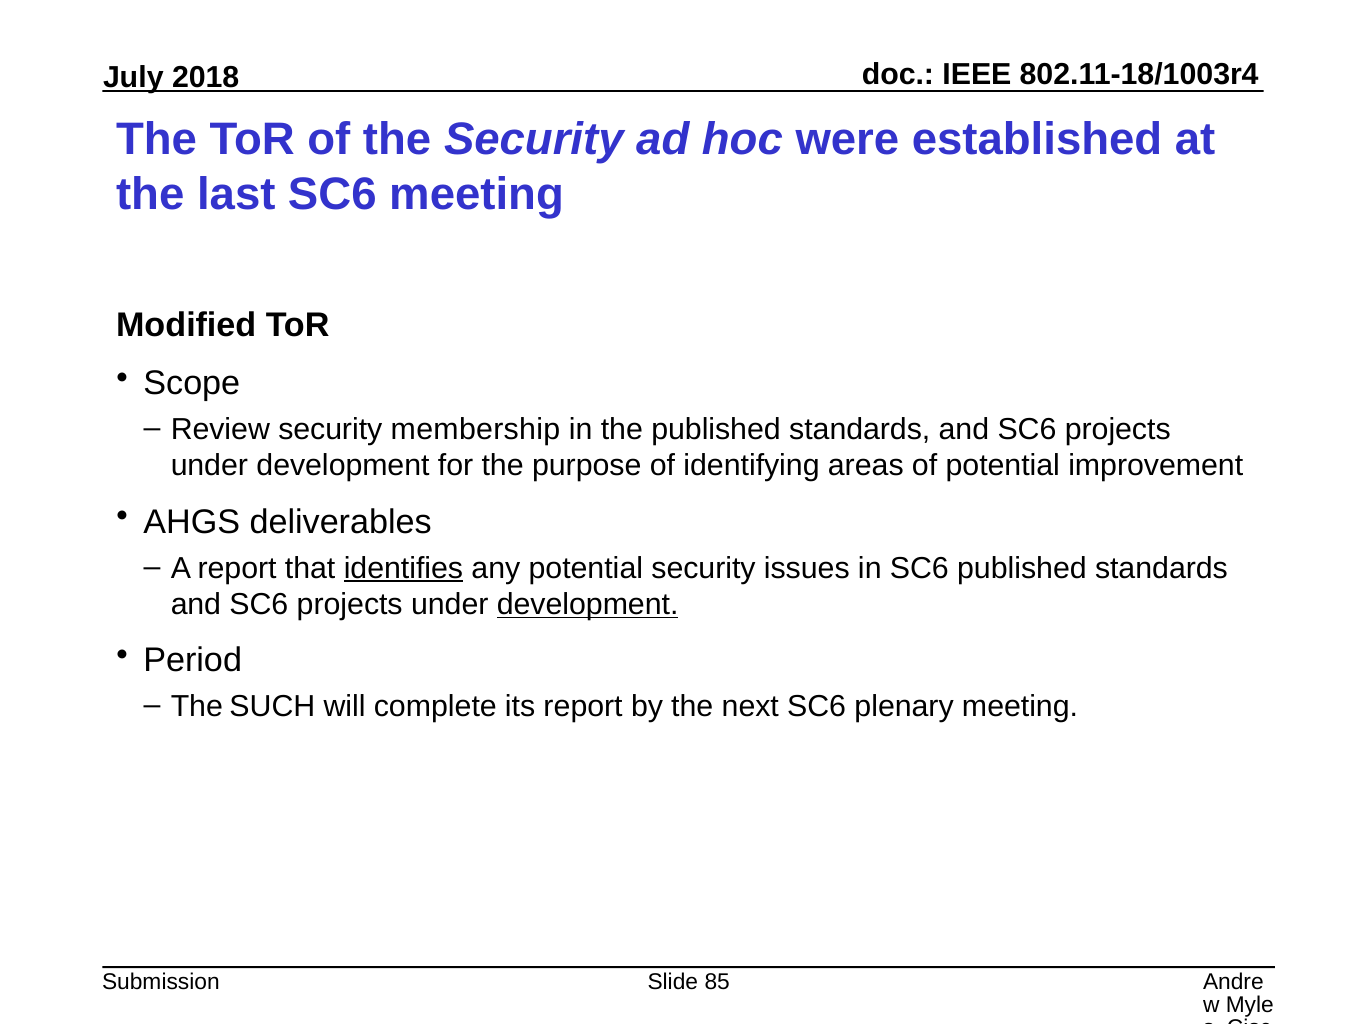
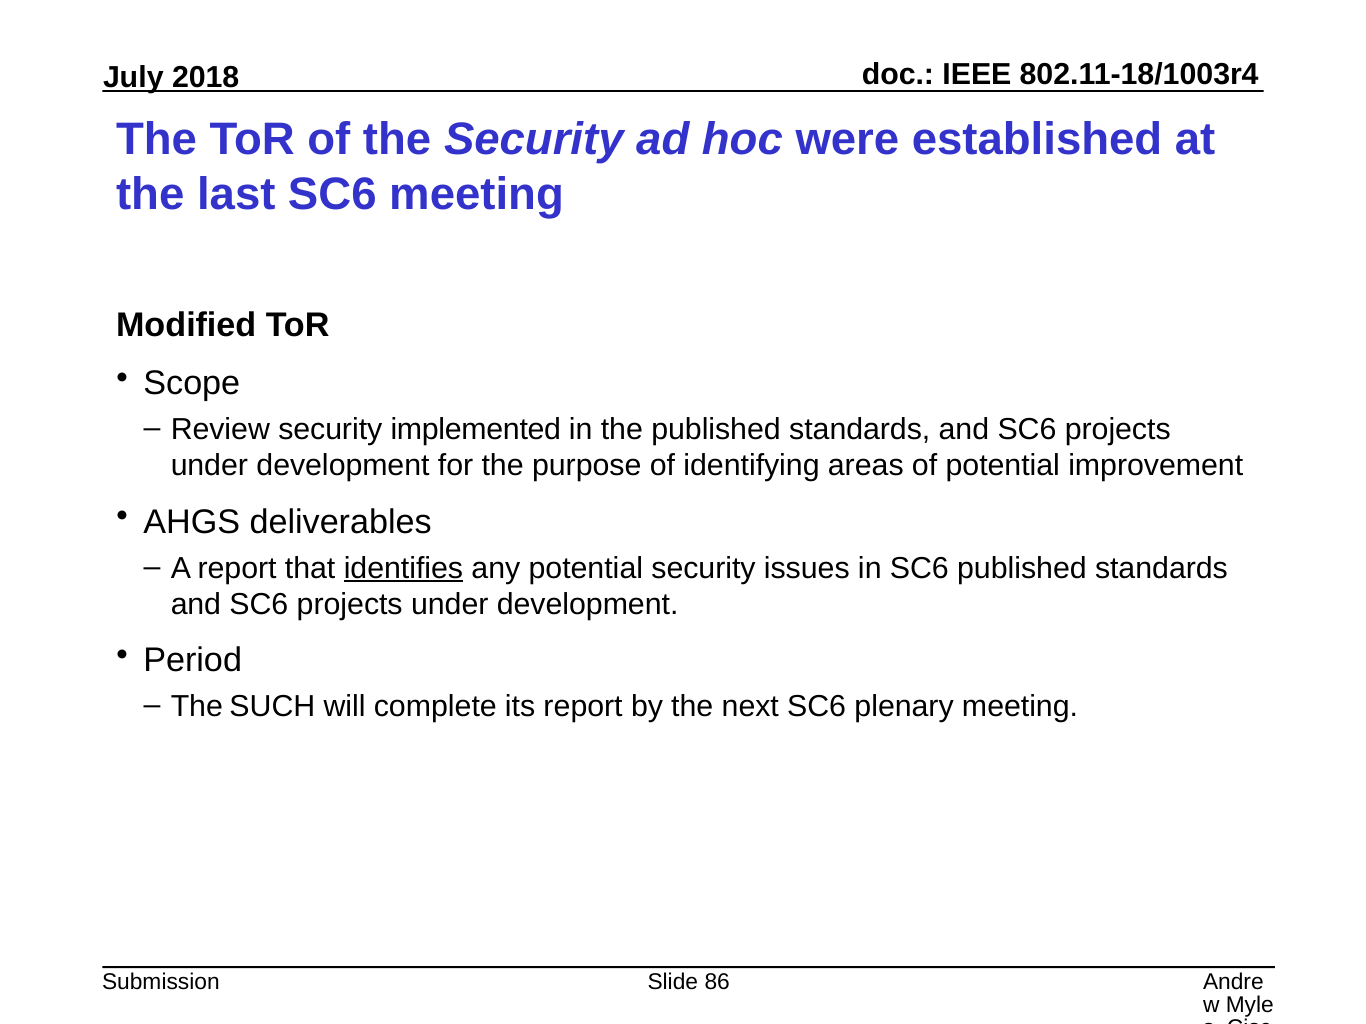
membership: membership -> implemented
development at (588, 605) underline: present -> none
85: 85 -> 86
